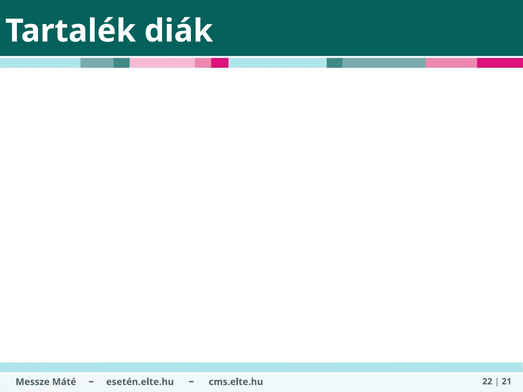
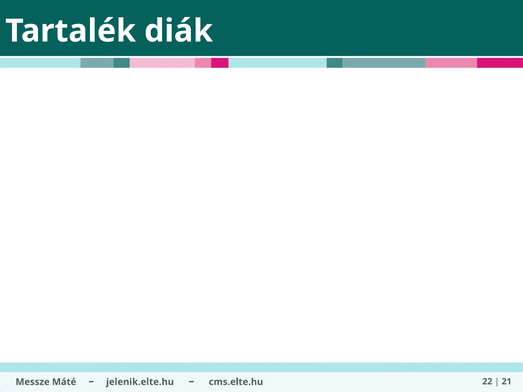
esetén.elte.hu: esetén.elte.hu -> jelenik.elte.hu
